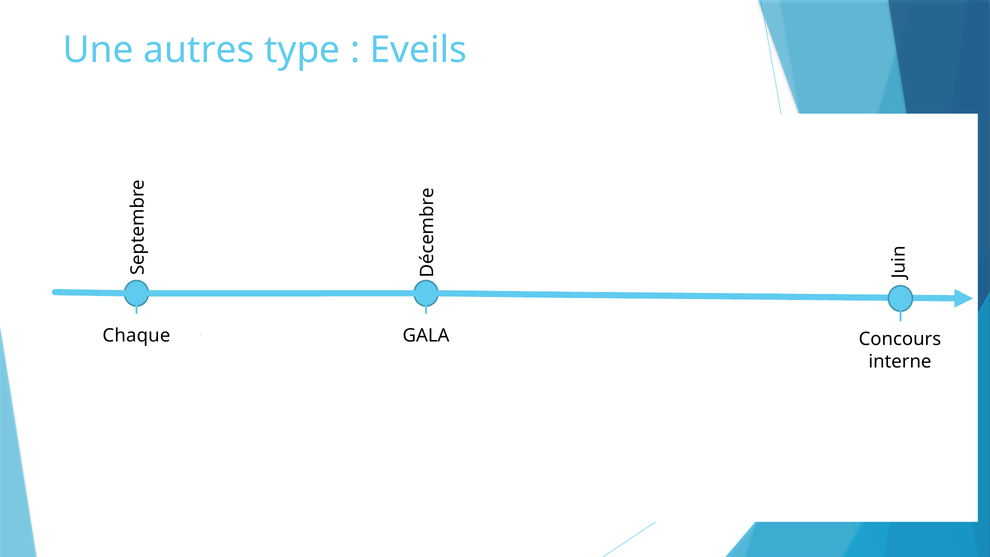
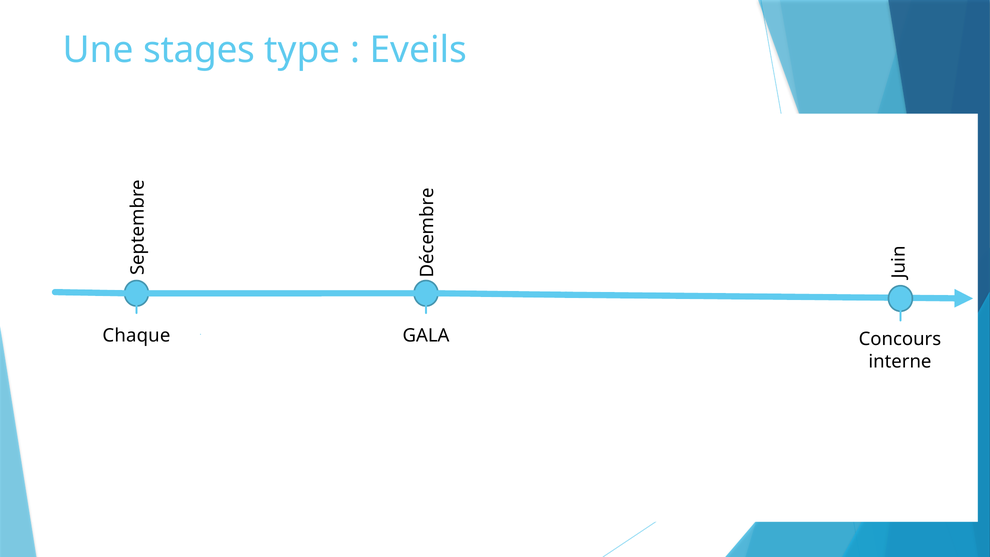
autres: autres -> stages
